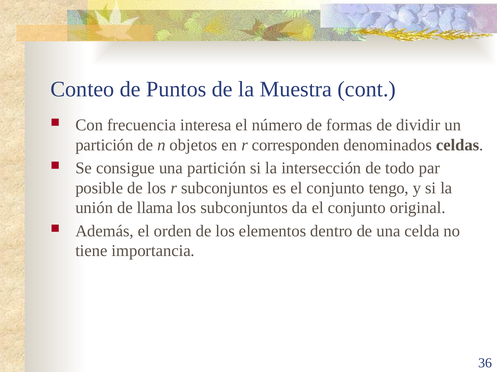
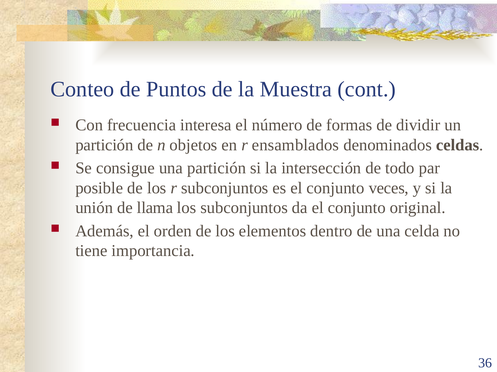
corresponden: corresponden -> ensamblados
tengo: tengo -> veces
